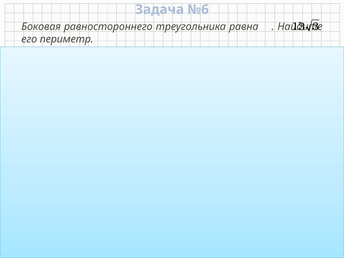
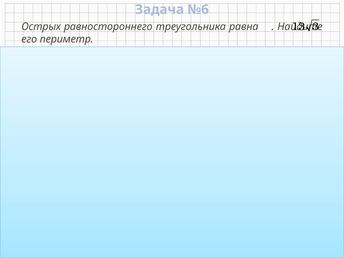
Боковая: Боковая -> Острых
